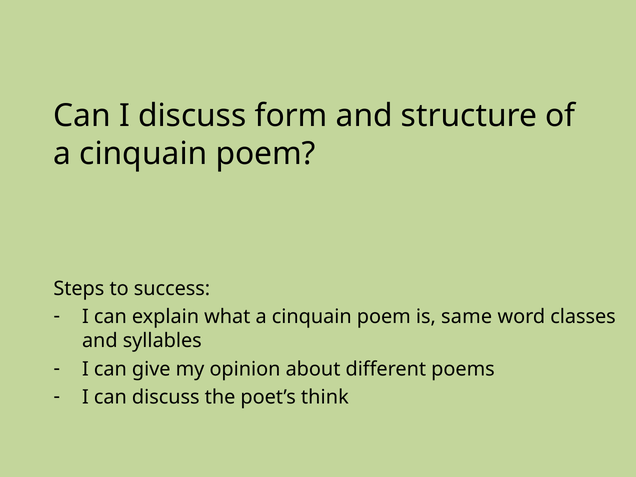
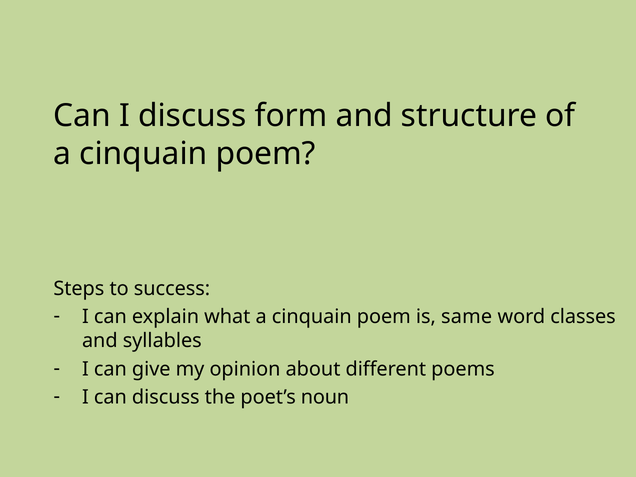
think: think -> noun
